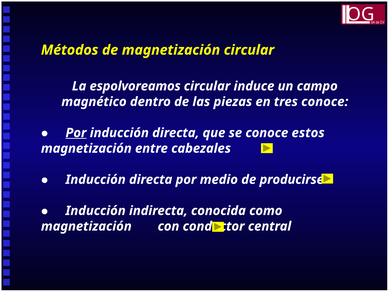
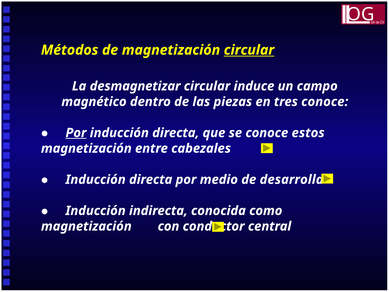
circular at (249, 50) underline: none -> present
espolvoreamos: espolvoreamos -> desmagnetizar
producirse: producirse -> desarrolla
